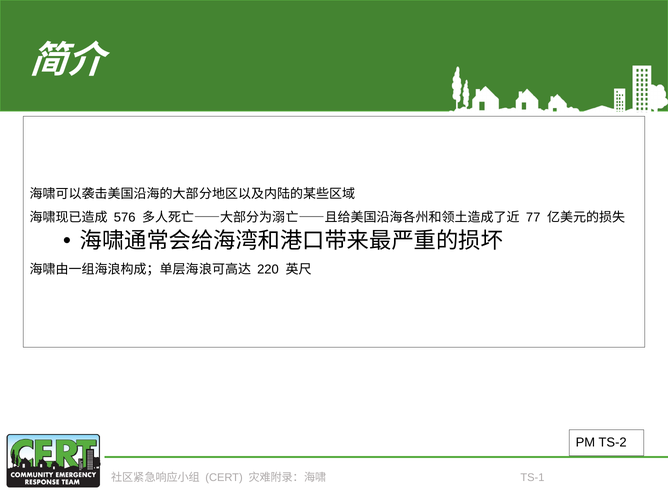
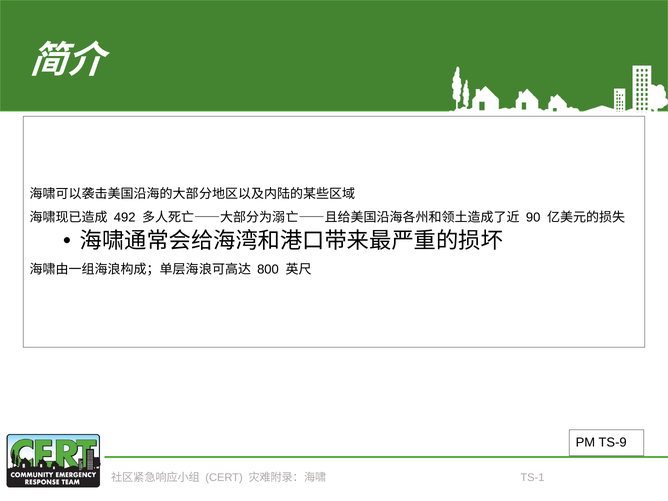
576: 576 -> 492
77: 77 -> 90
220: 220 -> 800
TS-2: TS-2 -> TS-9
